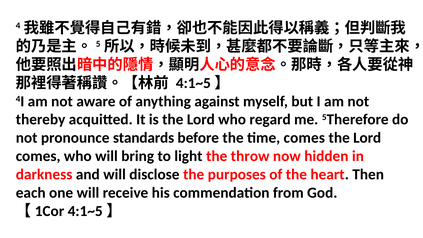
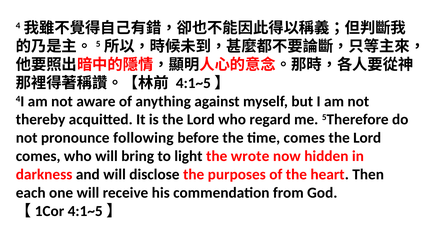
standards: standards -> following
throw: throw -> wrote
